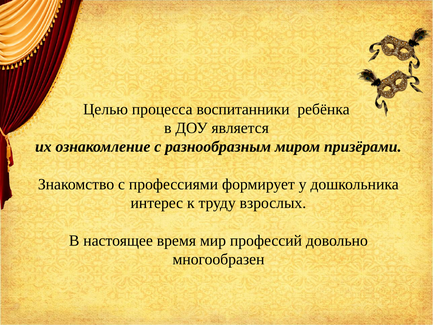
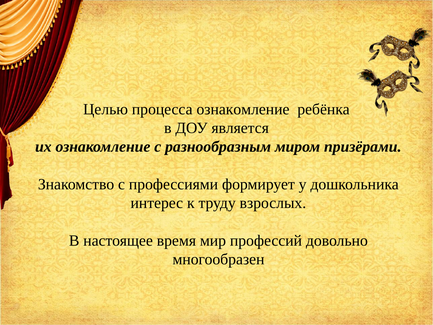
процесса воспитанники: воспитанники -> ознакомление
